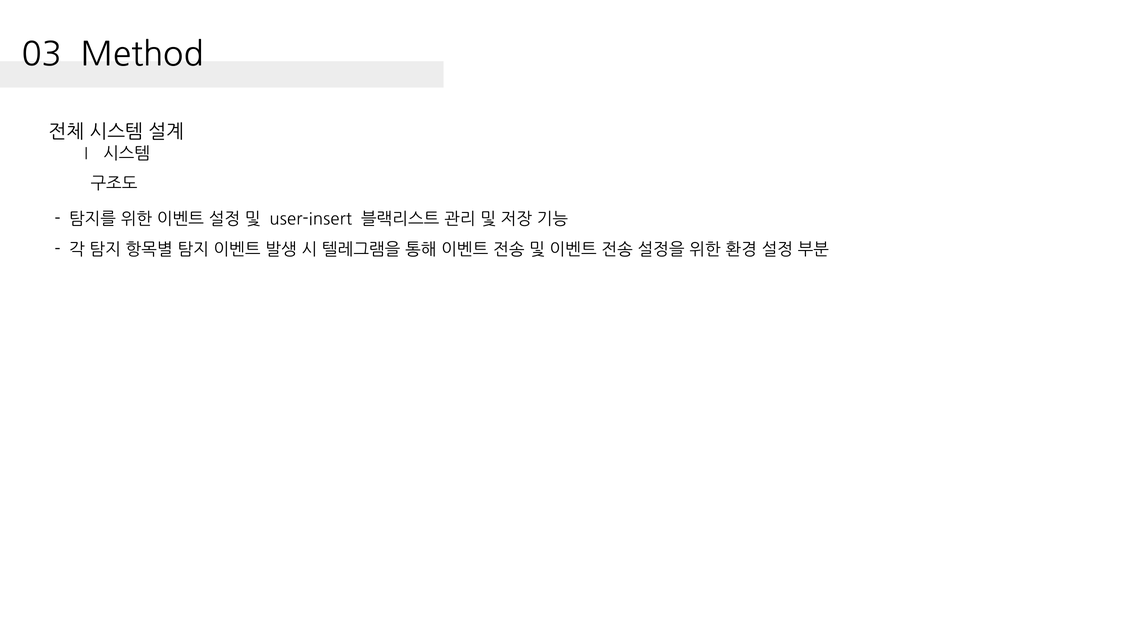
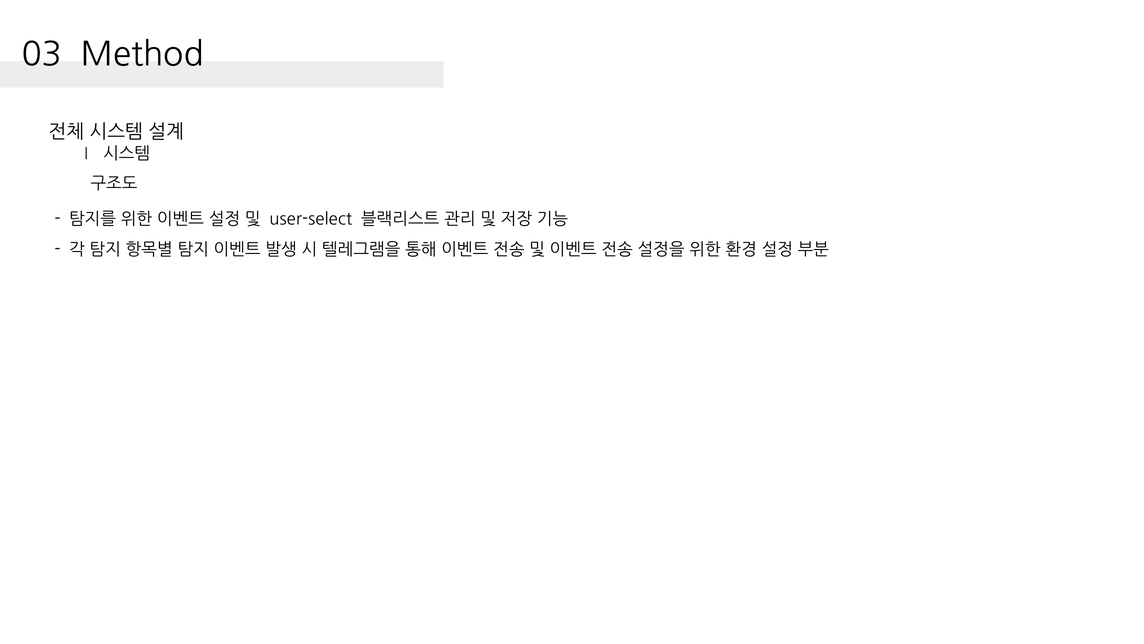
user-insert: user-insert -> user-select
